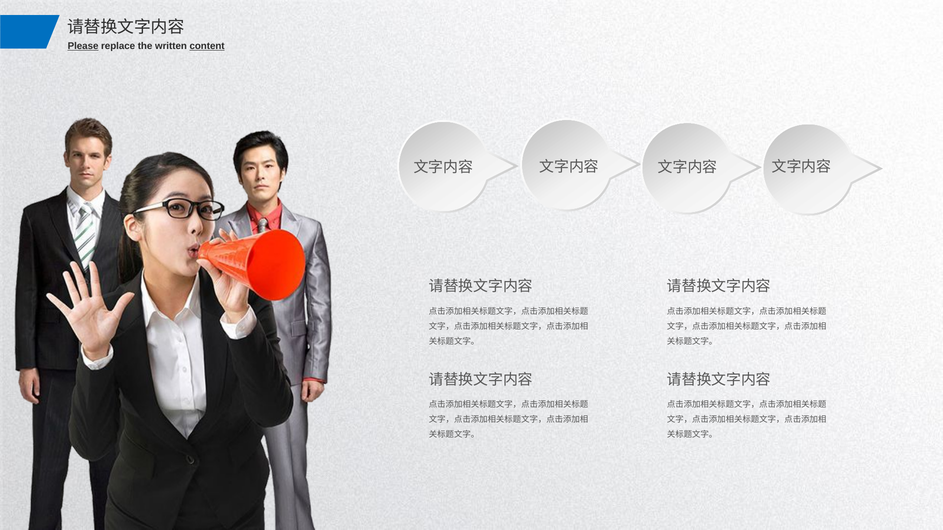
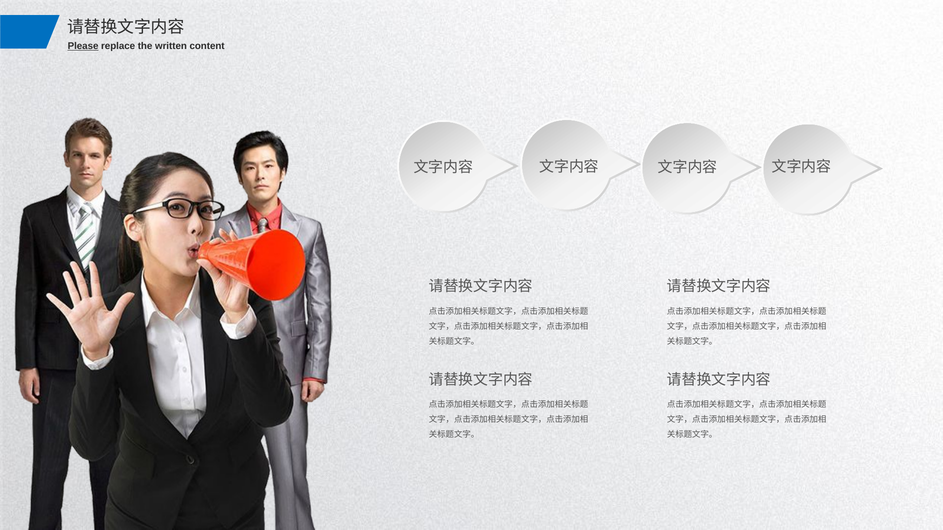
content underline: present -> none
